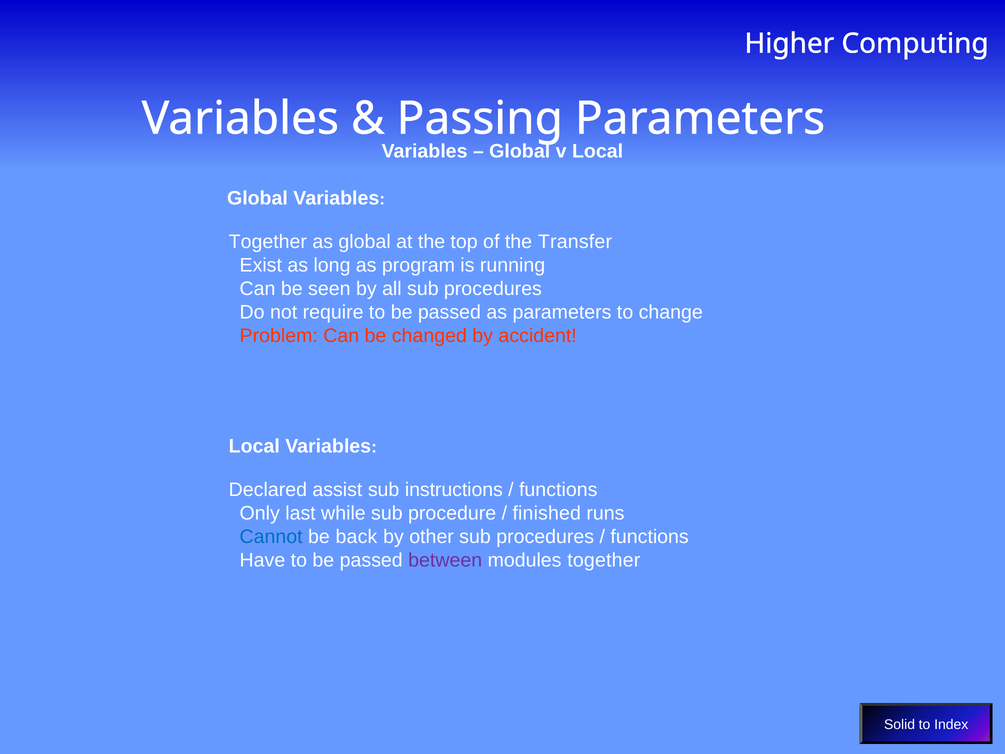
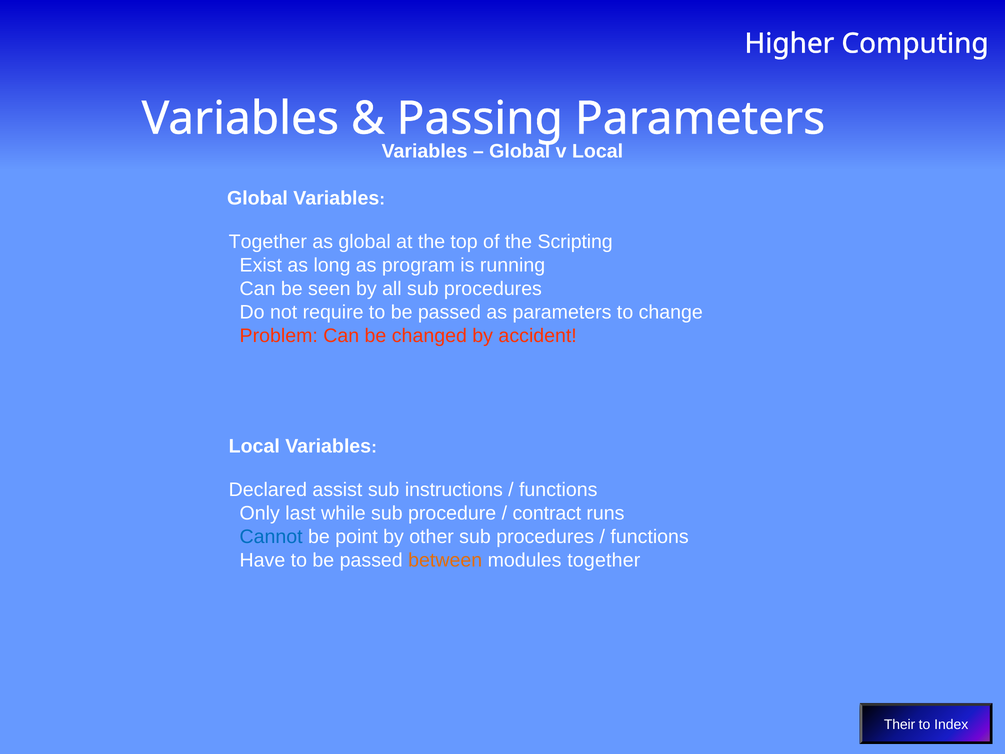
Transfer: Transfer -> Scripting
finished: finished -> contract
back: back -> point
between colour: purple -> orange
Solid: Solid -> Their
